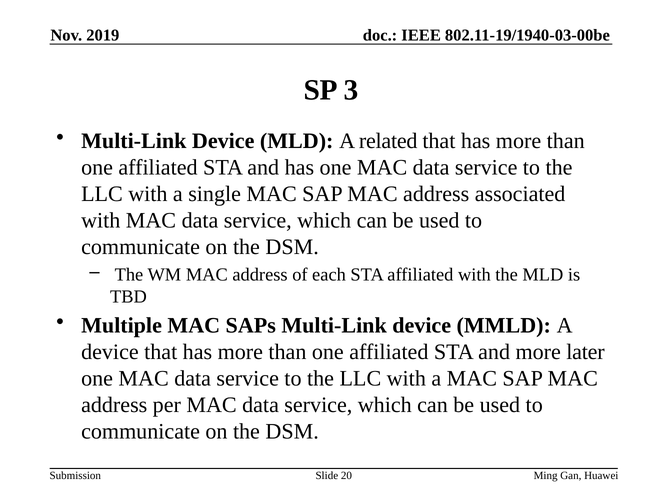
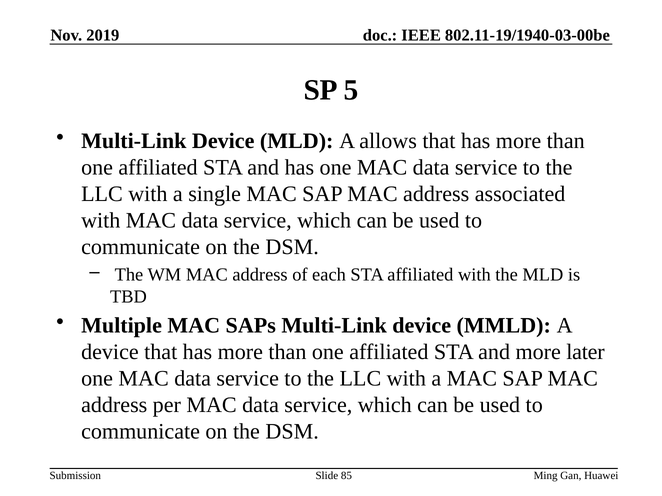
3: 3 -> 5
related: related -> allows
20: 20 -> 85
